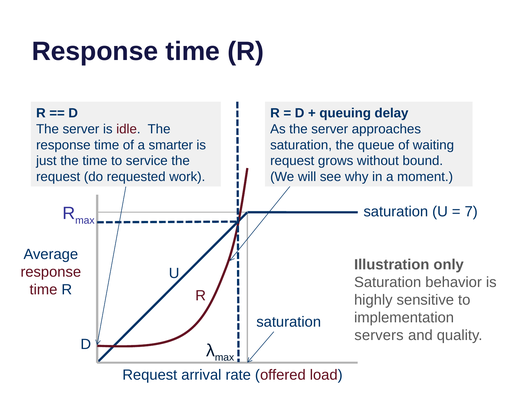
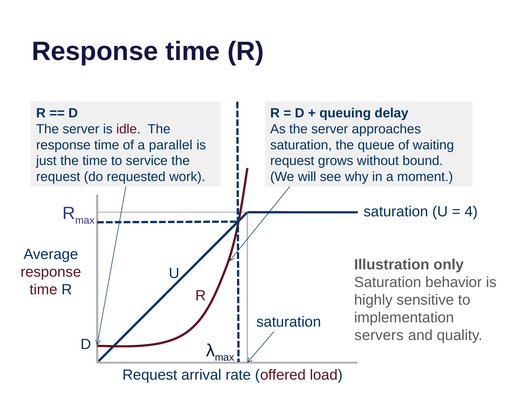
smarter: smarter -> parallel
7: 7 -> 4
